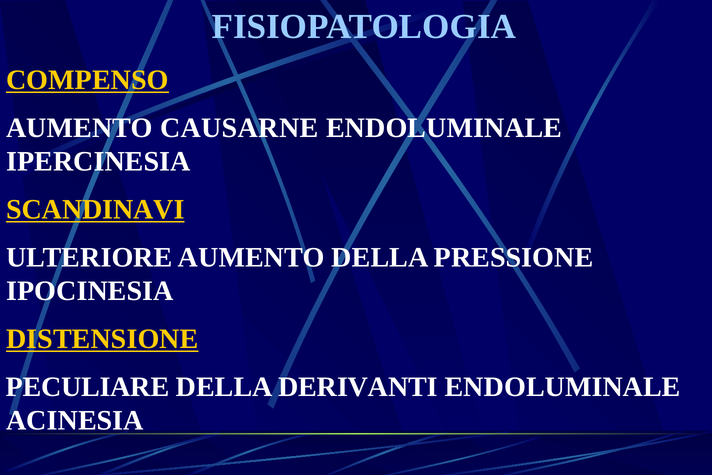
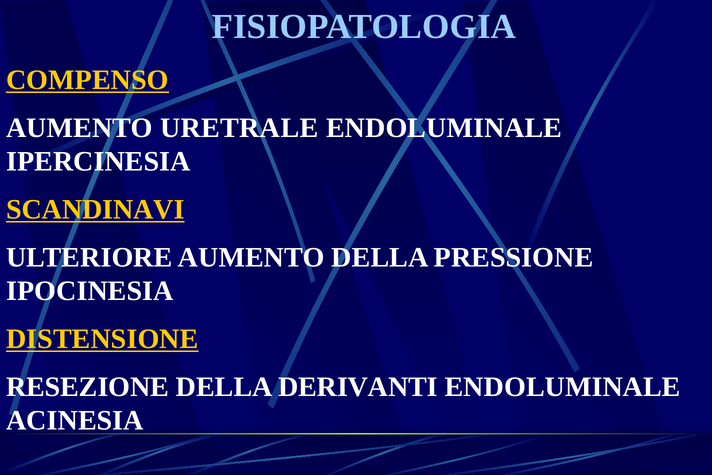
CAUSARNE: CAUSARNE -> URETRALE
PECULIARE: PECULIARE -> RESEZIONE
